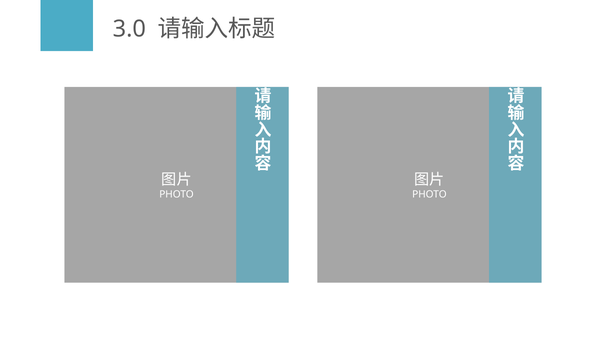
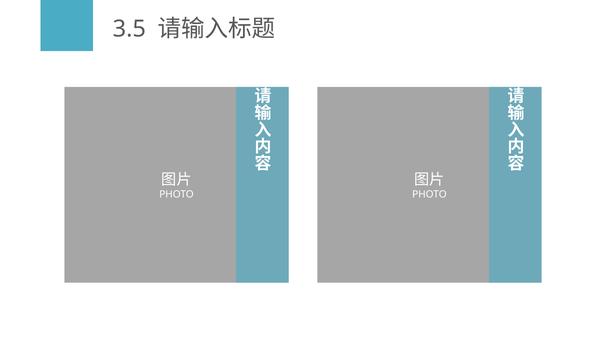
3.0: 3.0 -> 3.5
